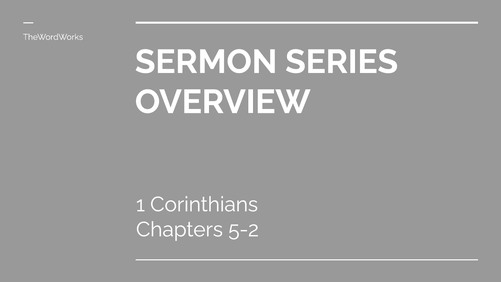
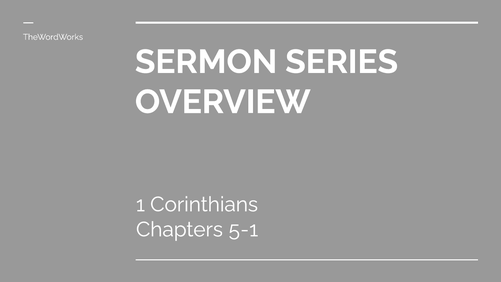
5-2: 5-2 -> 5-1
